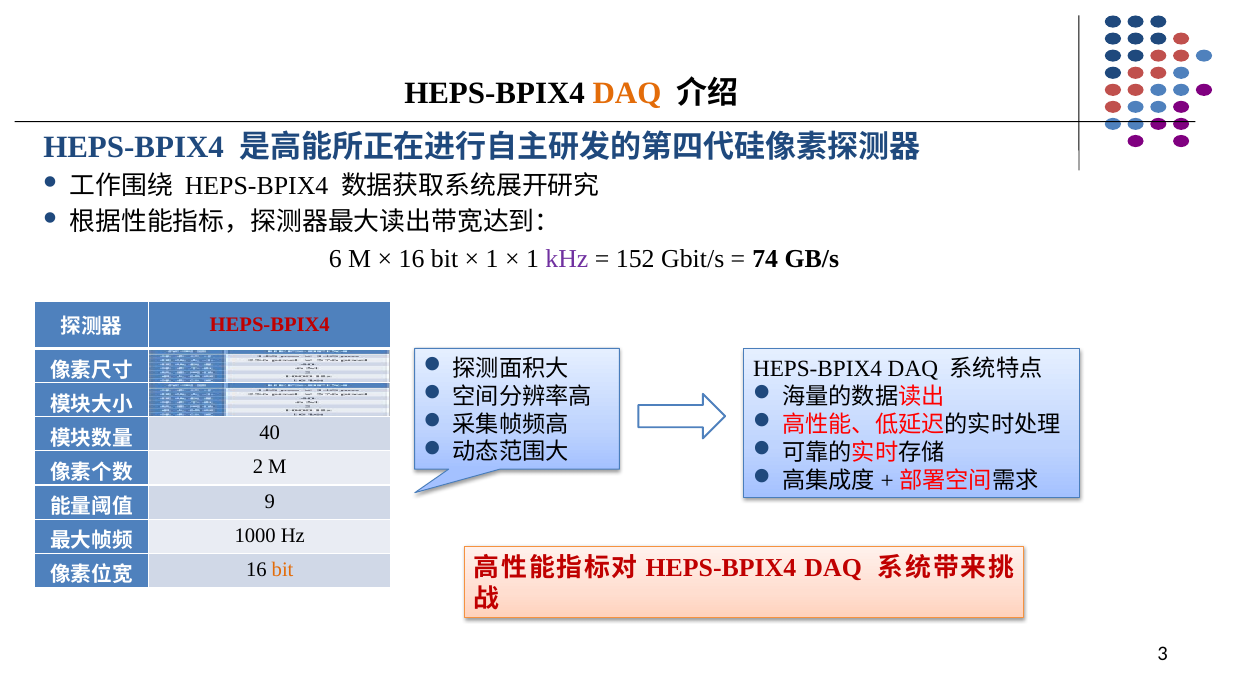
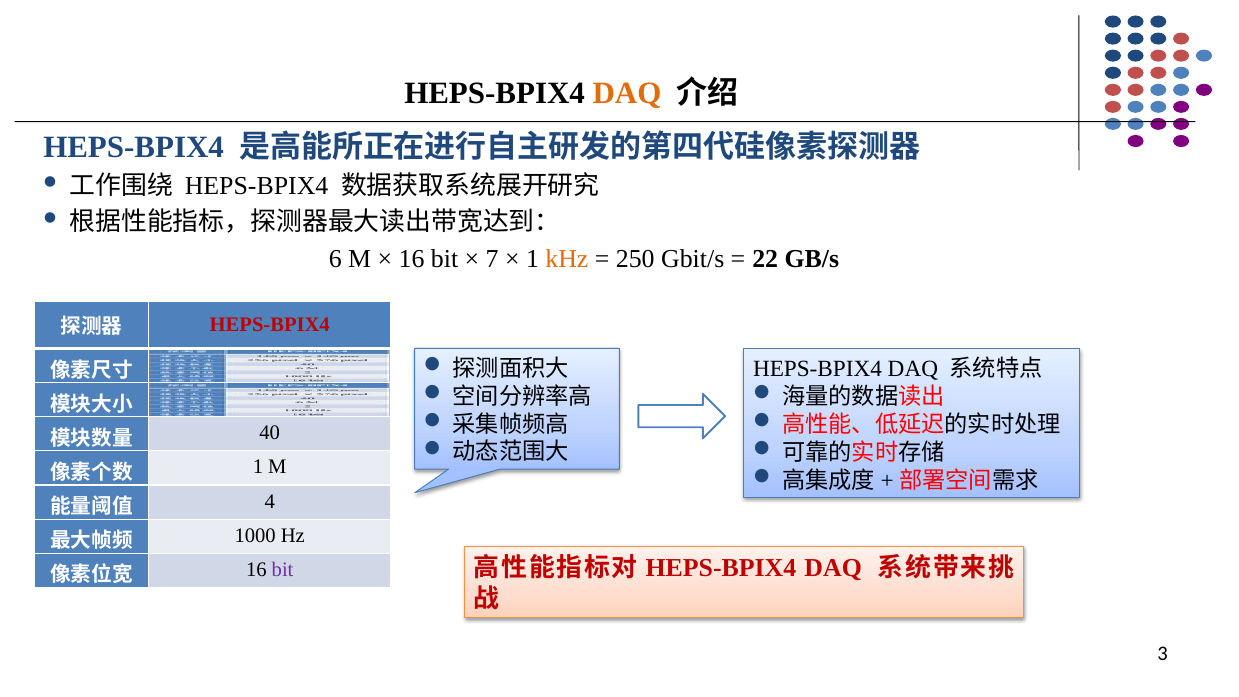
1 at (492, 259): 1 -> 7
kHz colour: purple -> orange
152: 152 -> 250
74: 74 -> 22
2 at (258, 467): 2 -> 1
9: 9 -> 4
bit at (283, 569) colour: orange -> purple
